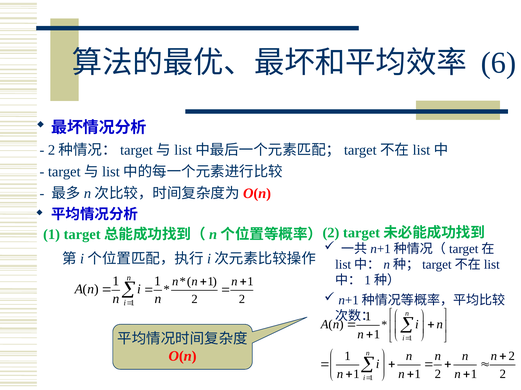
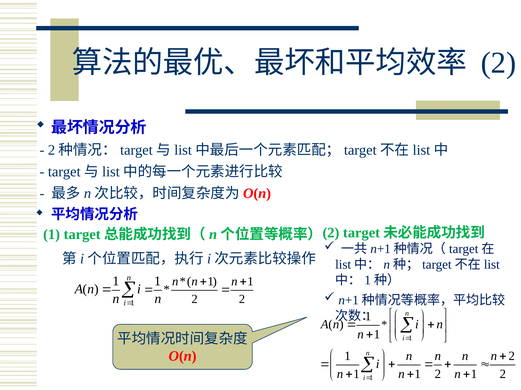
6 at (499, 63): 6 -> 2
